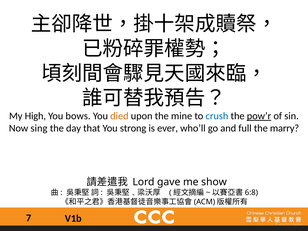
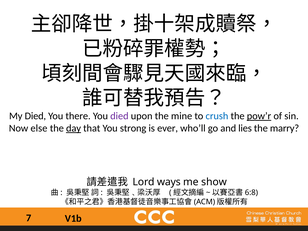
My High: High -> Died
bows: bows -> there
died at (119, 116) colour: orange -> purple
sing: sing -> else
day underline: none -> present
full: full -> lies
gave: gave -> ways
